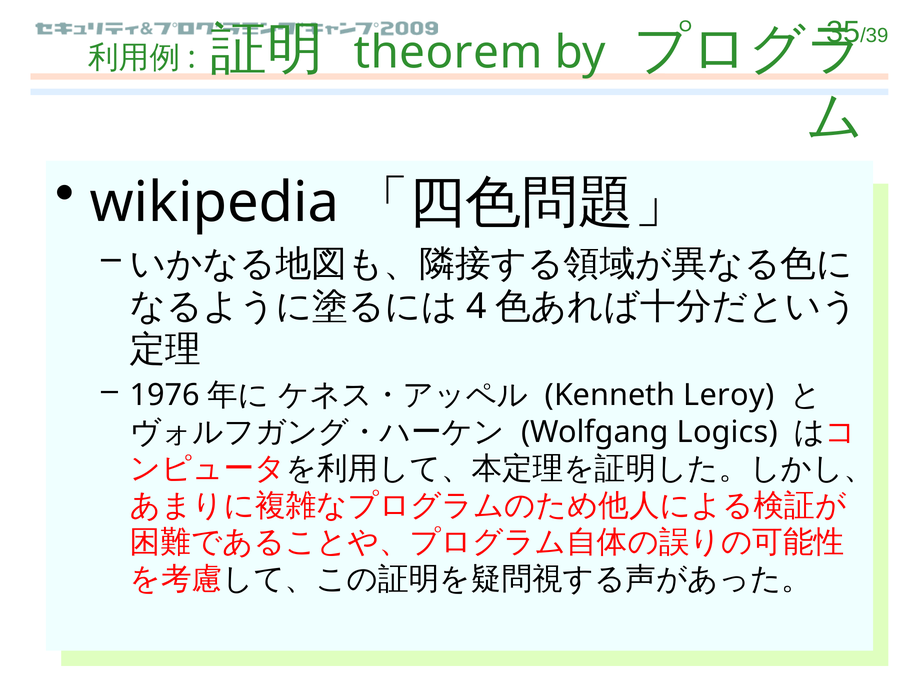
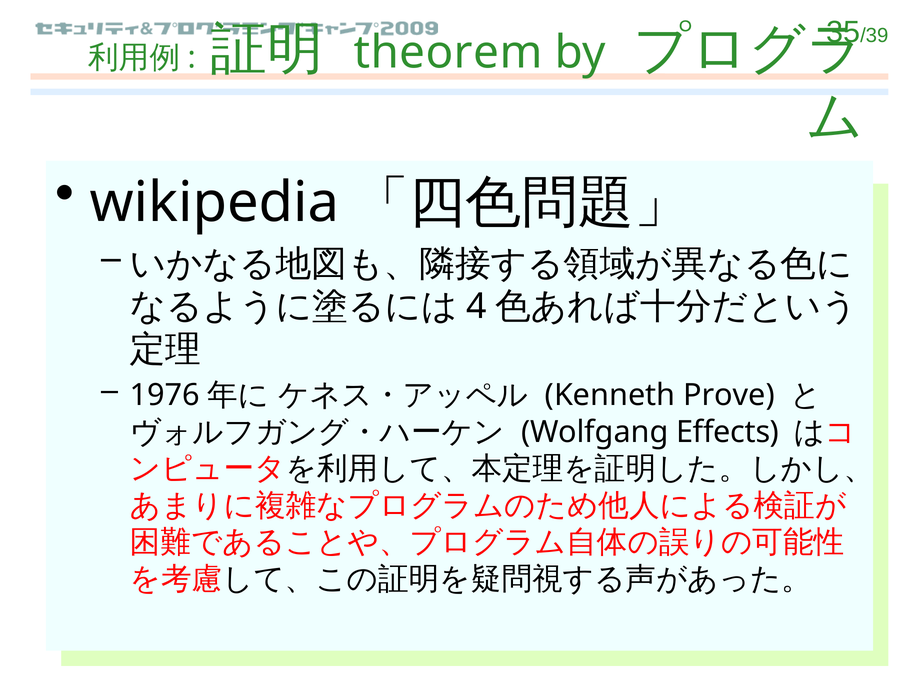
Leroy: Leroy -> Prove
Logics: Logics -> Effects
